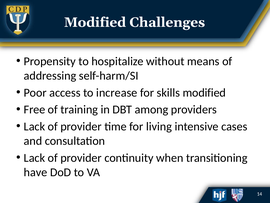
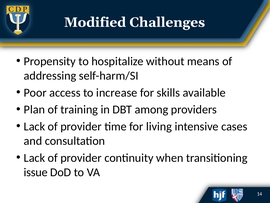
skills modified: modified -> available
Free: Free -> Plan
have: have -> issue
